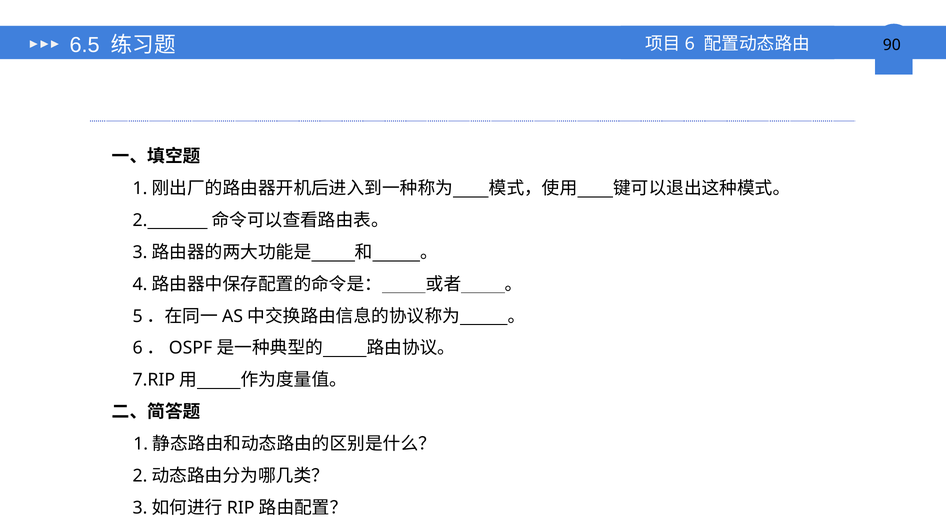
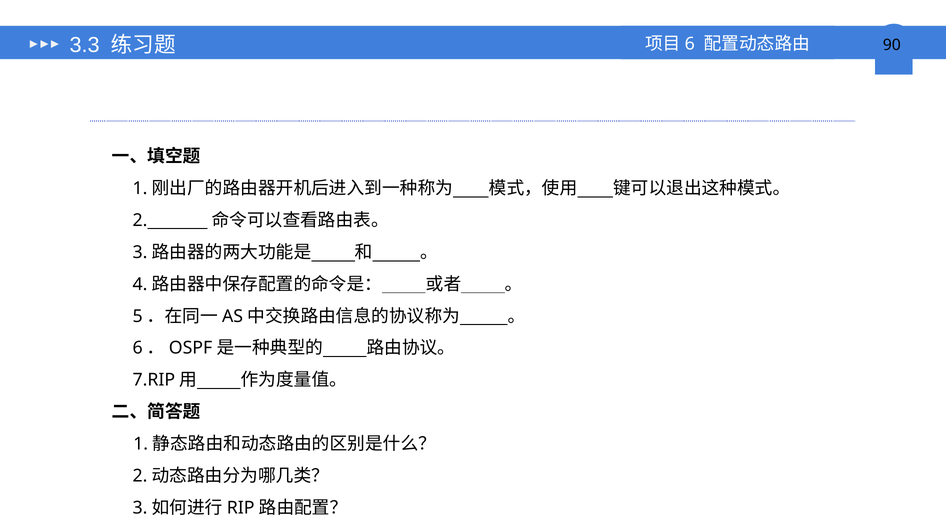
6.5: 6.5 -> 3.3
